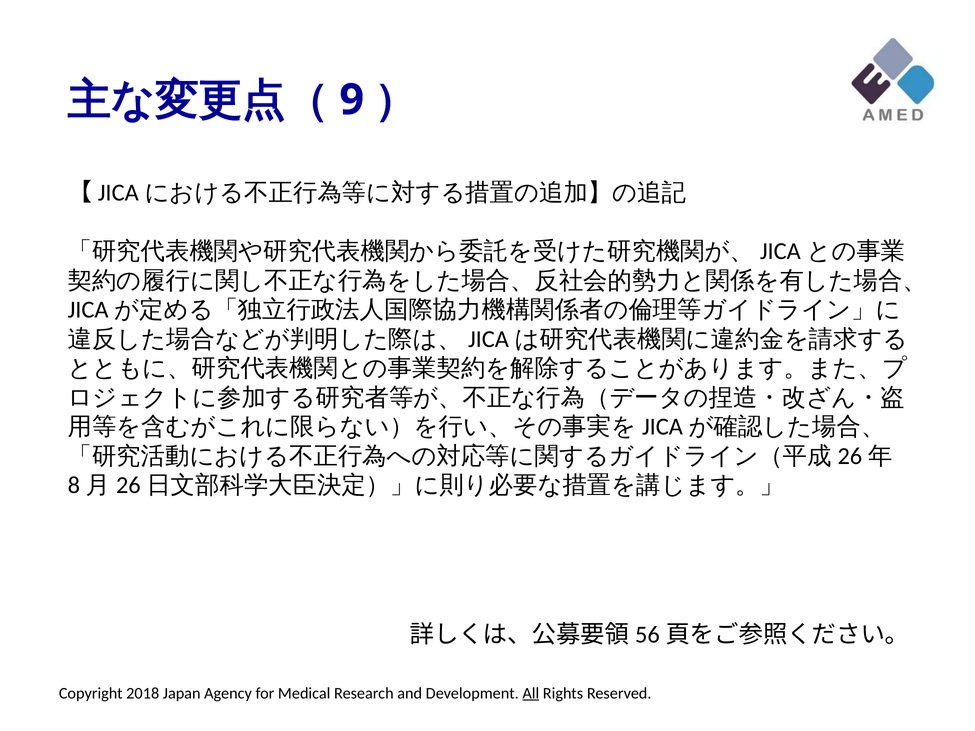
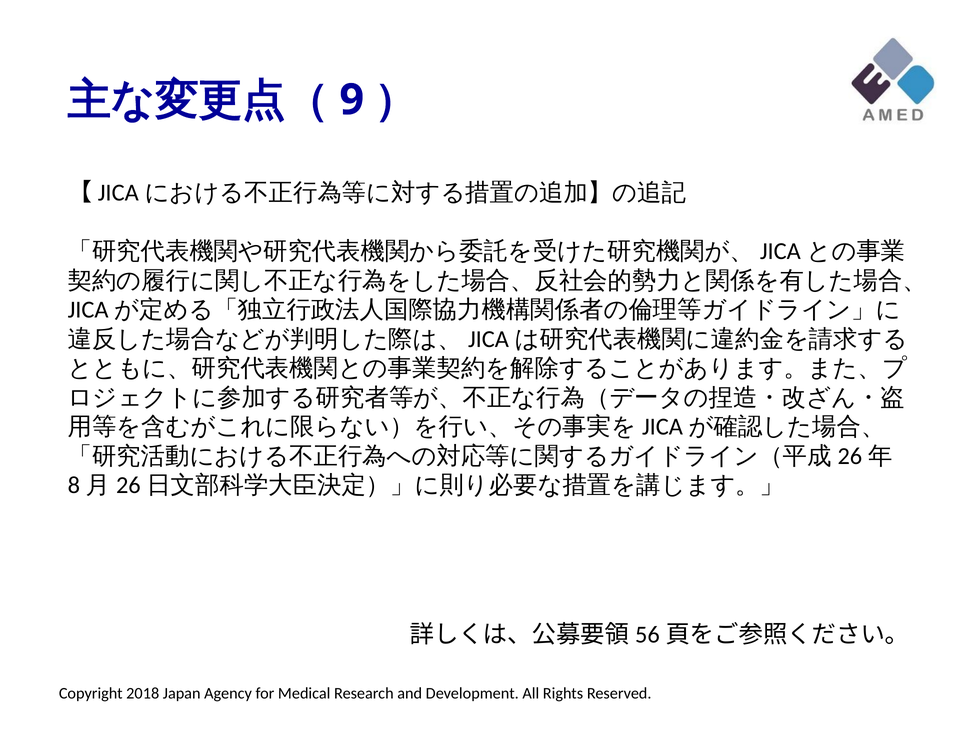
All at (531, 693) underline: present -> none
